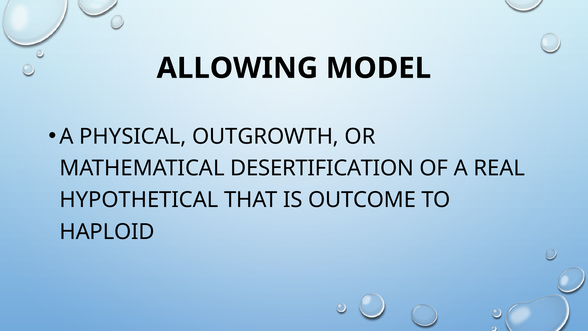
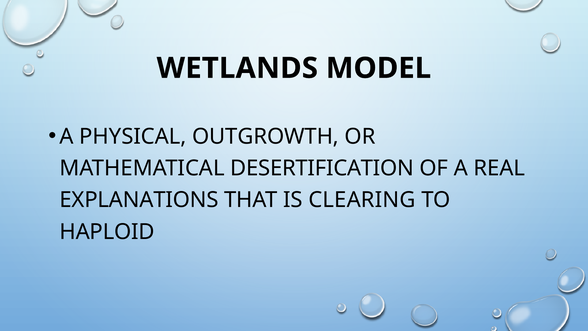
ALLOWING: ALLOWING -> WETLANDS
HYPOTHETICAL: HYPOTHETICAL -> EXPLANATIONS
OUTCOME: OUTCOME -> CLEARING
